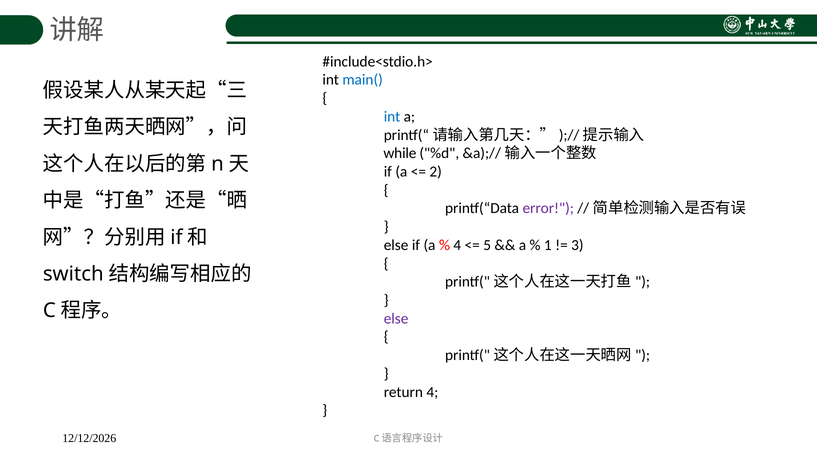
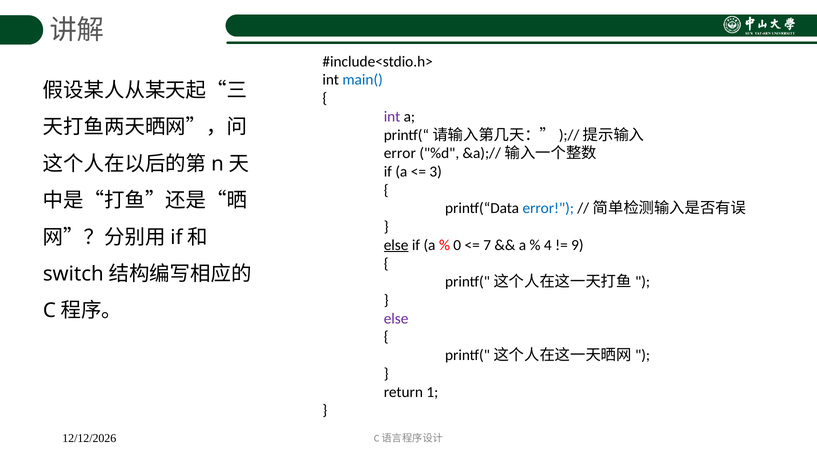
int at (392, 117) colour: blue -> purple
while at (400, 154): while -> error
2: 2 -> 3
error at (548, 209) colour: purple -> blue
else at (396, 245) underline: none -> present
4 at (457, 245): 4 -> 0
5: 5 -> 7
1: 1 -> 4
3: 3 -> 9
return 4: 4 -> 1
